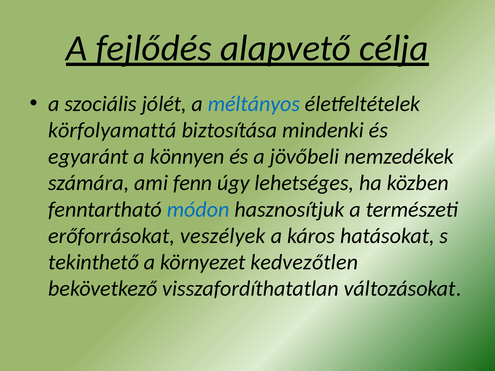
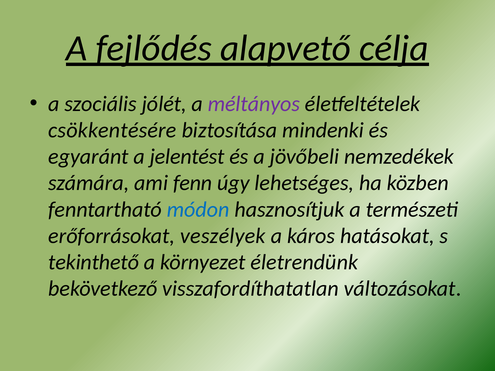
méltányos colour: blue -> purple
körfolyamattá: körfolyamattá -> csökkentésére
könnyen: könnyen -> jelentést
kedvezőtlen: kedvezőtlen -> életrendünk
